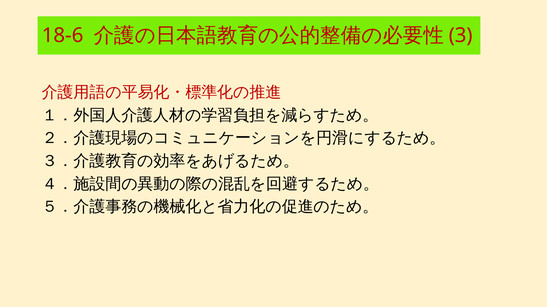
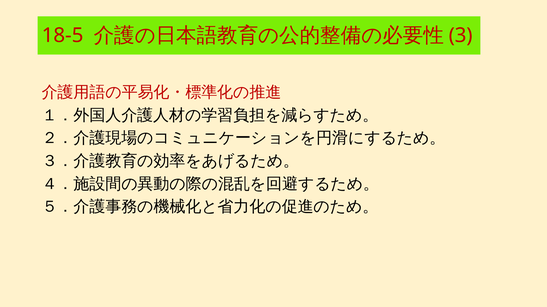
18-6: 18-6 -> 18-5
